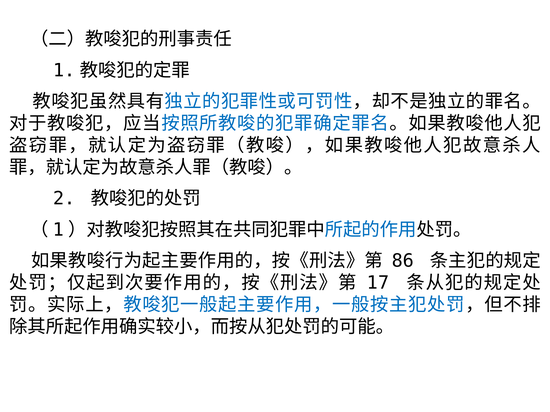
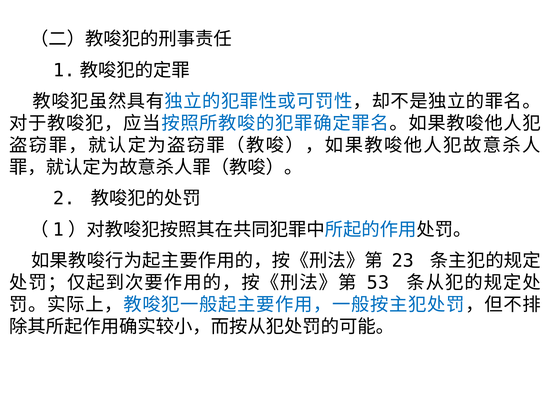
86: 86 -> 23
17: 17 -> 53
